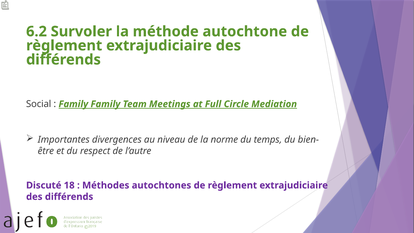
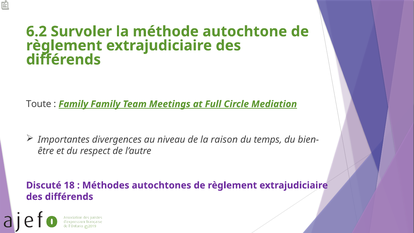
Social: Social -> Toute
norme: norme -> raison
